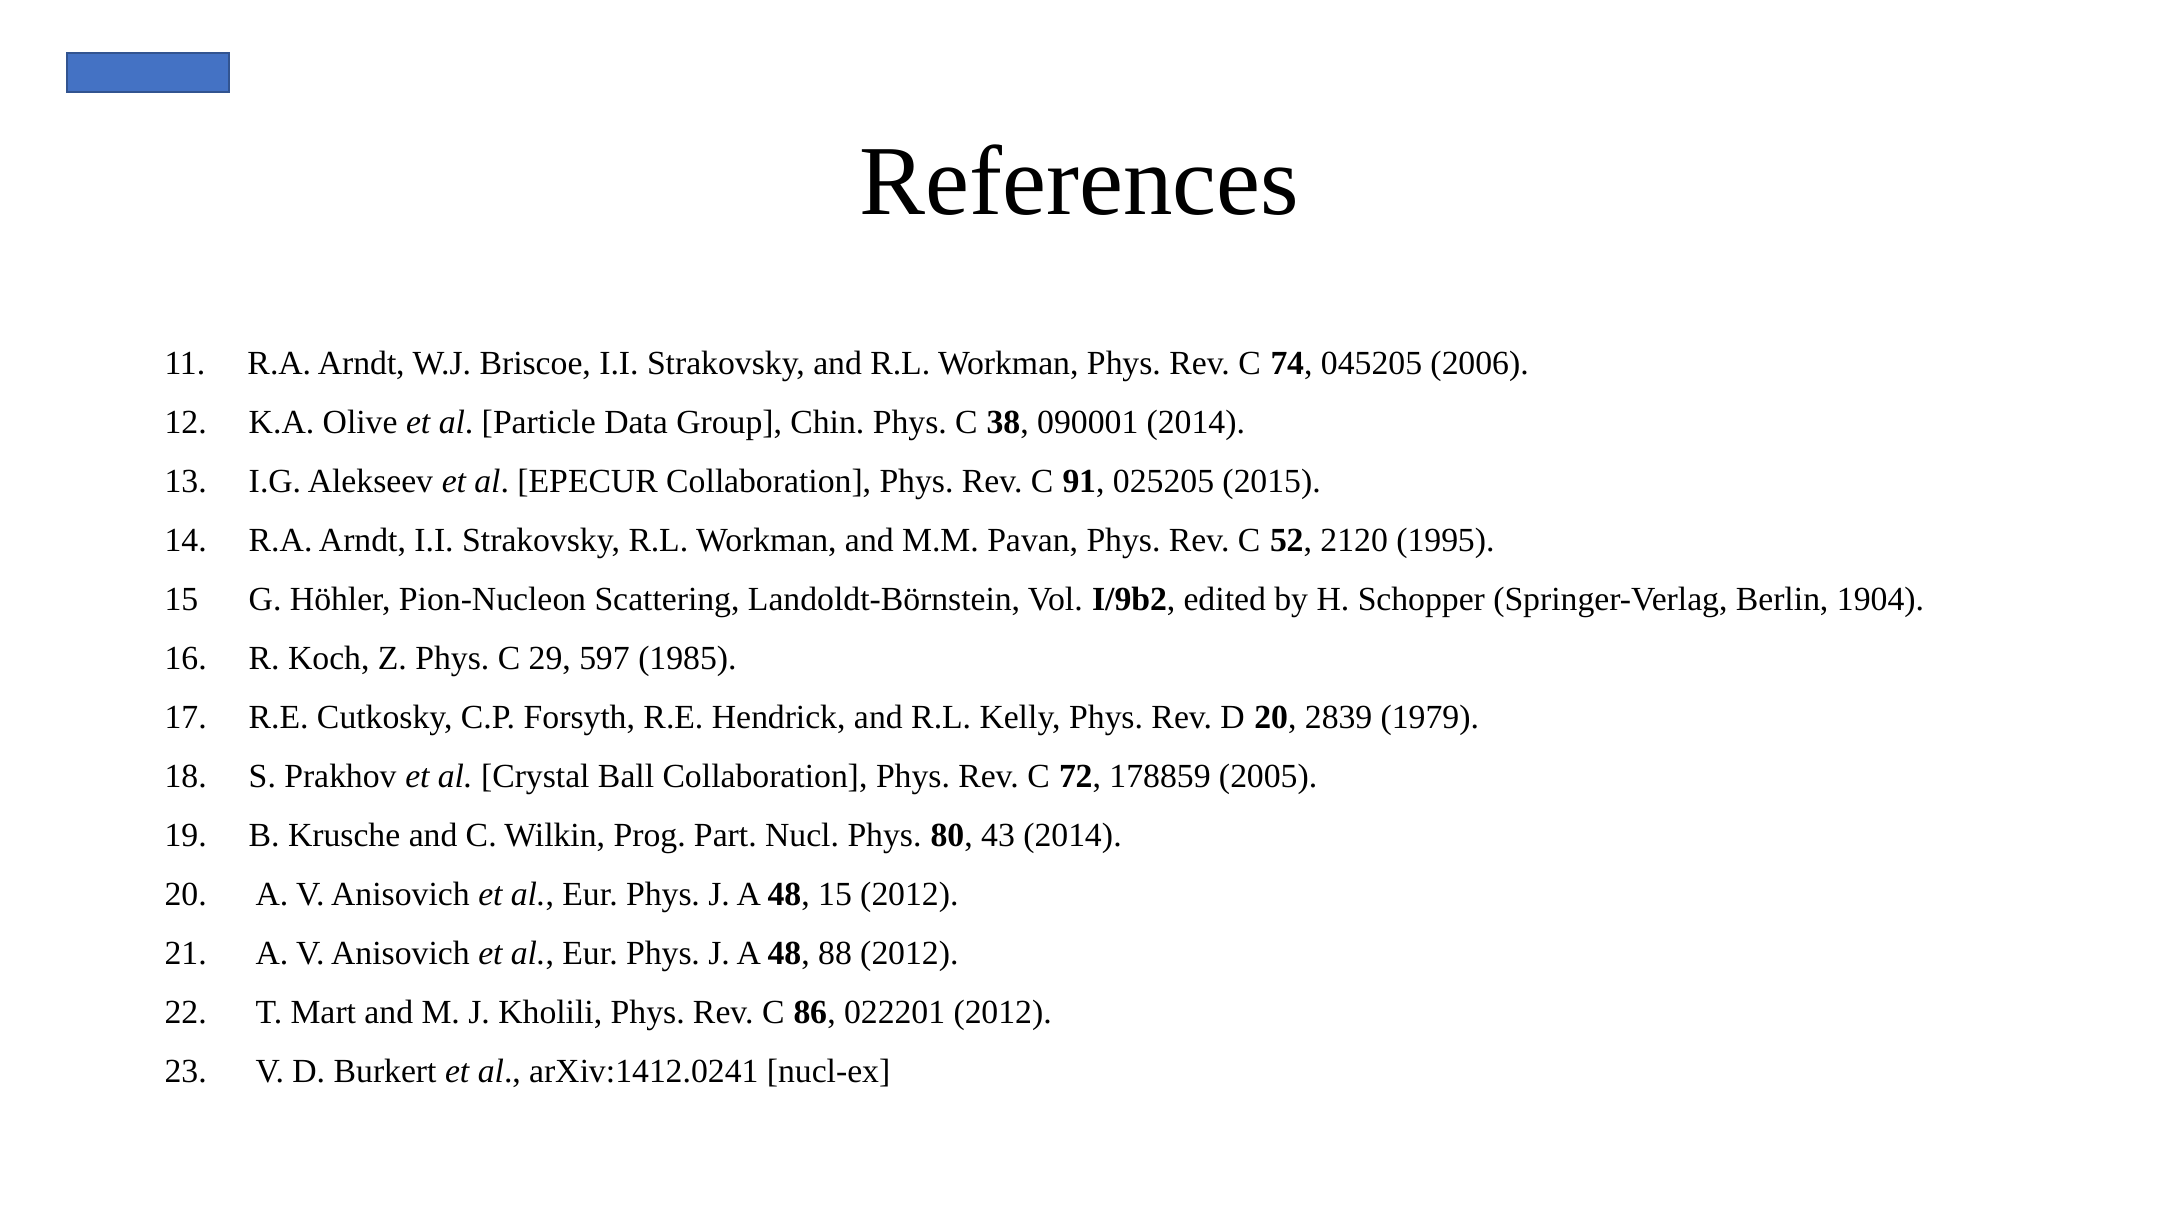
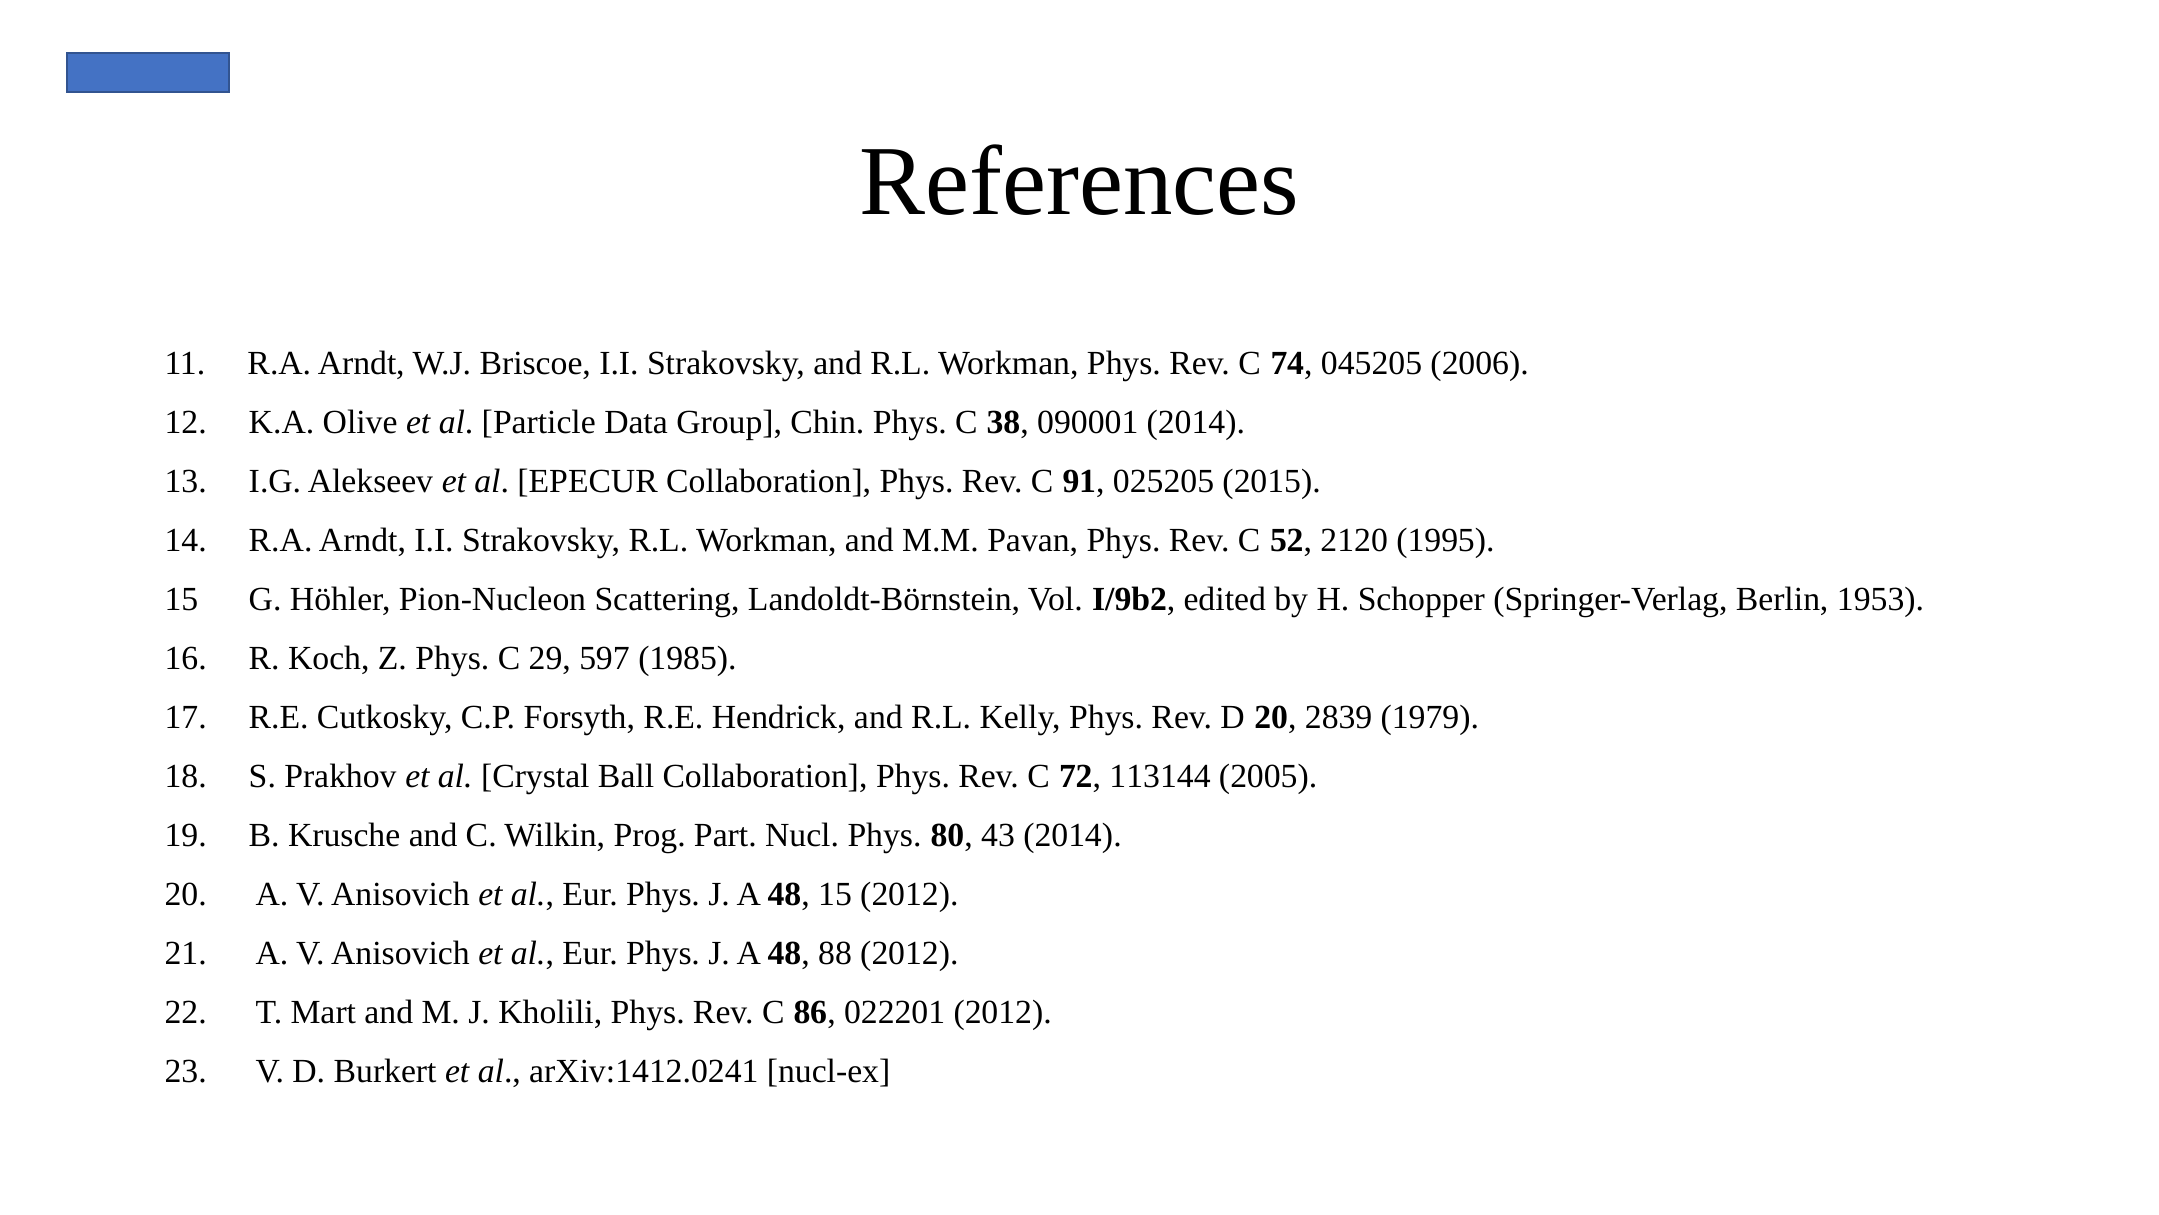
1904: 1904 -> 1953
178859: 178859 -> 113144
